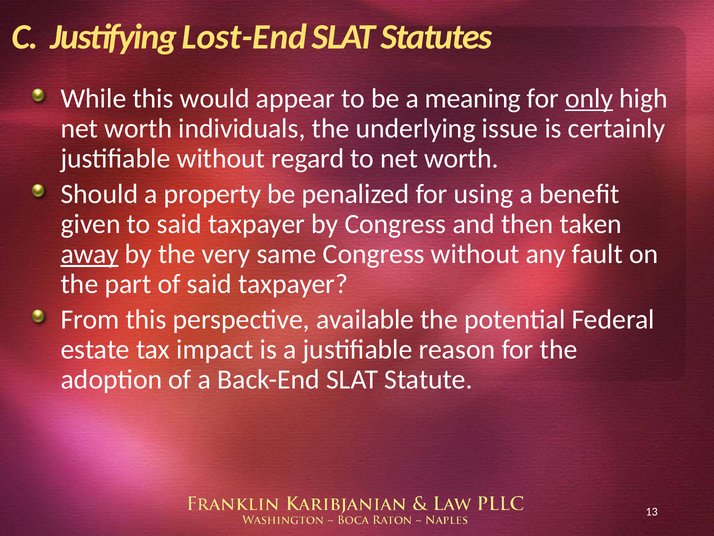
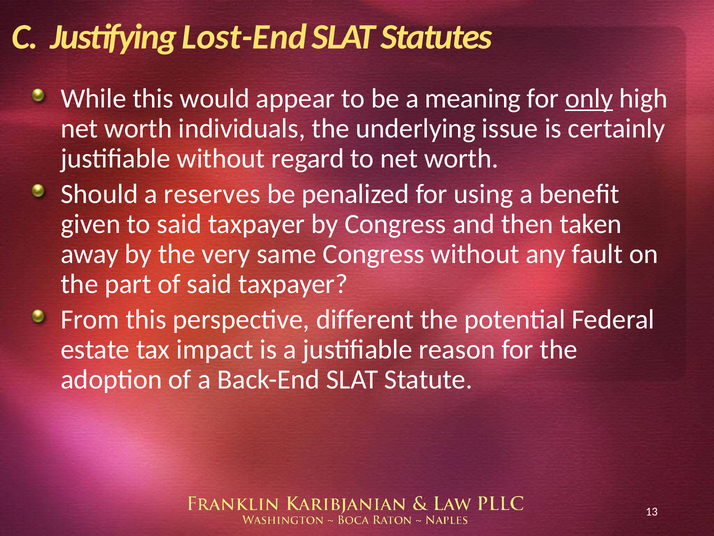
property: property -> reserves
away underline: present -> none
available: available -> different
